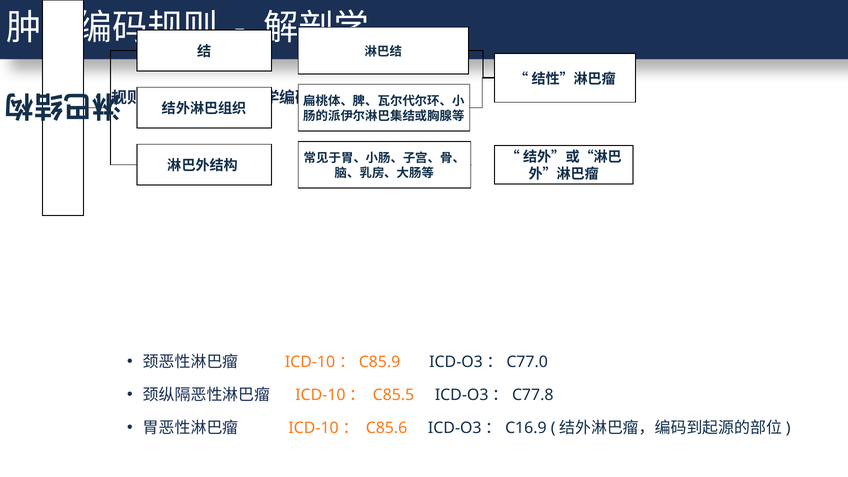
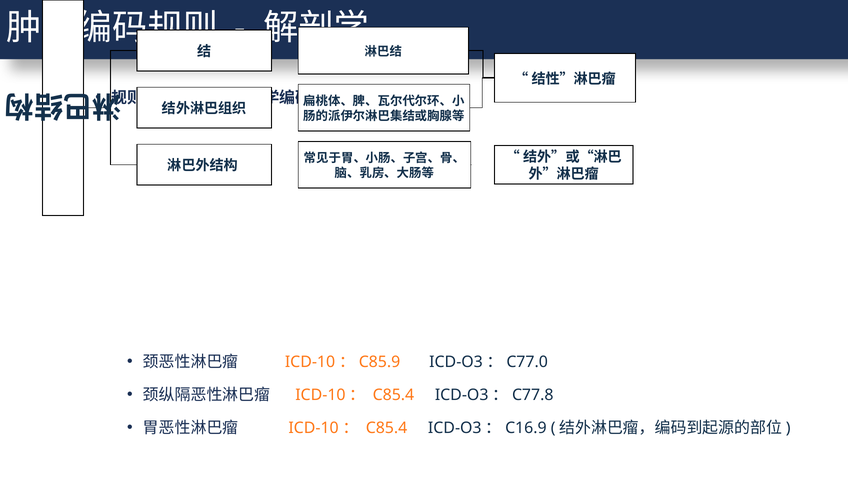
C85.5 at (393, 395): C85.5 -> C85.4
C85.6 at (387, 428): C85.6 -> C85.4
